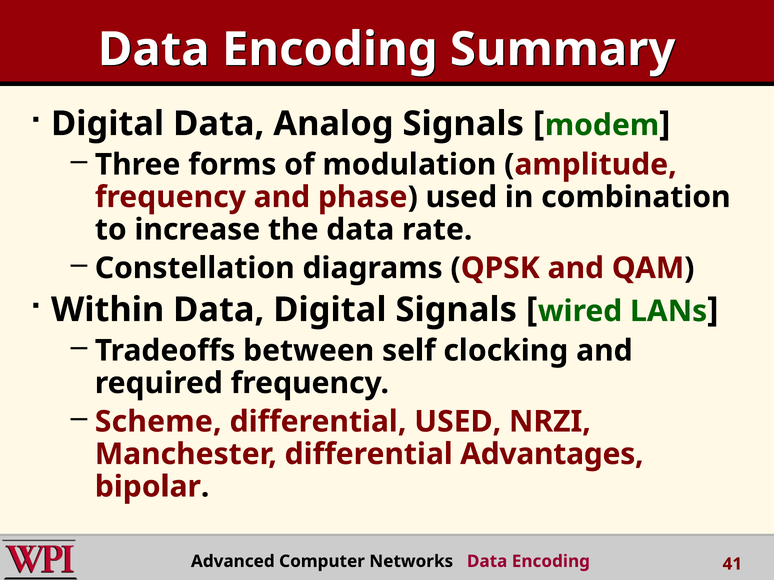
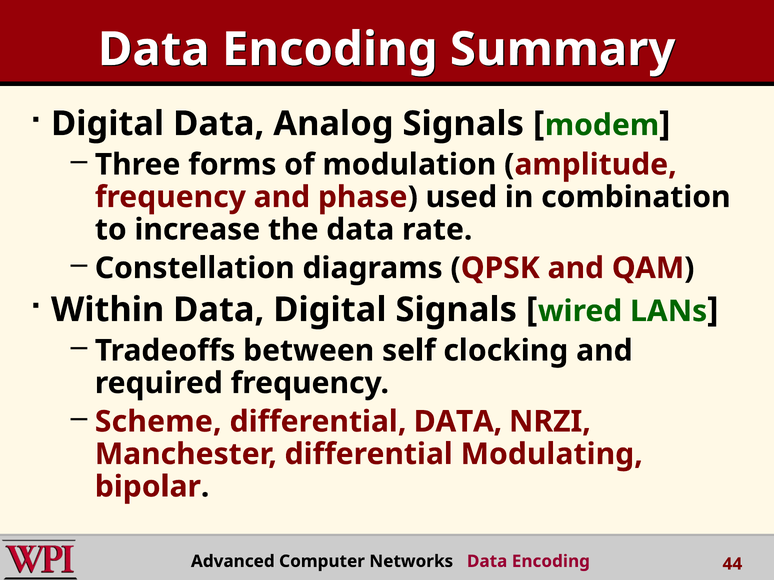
differential USED: USED -> DATA
Advantages: Advantages -> Modulating
41: 41 -> 44
